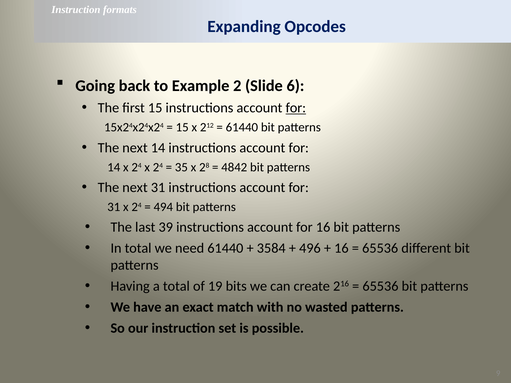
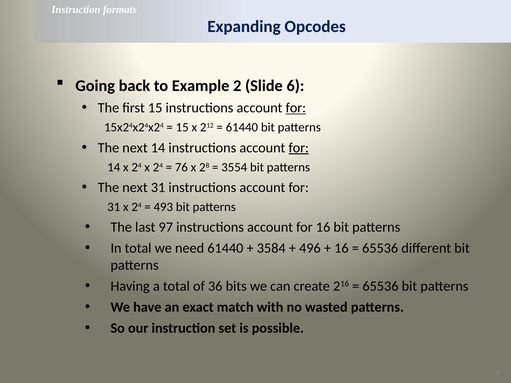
for at (299, 148) underline: none -> present
35: 35 -> 76
4842: 4842 -> 3554
494: 494 -> 493
39: 39 -> 97
19: 19 -> 36
